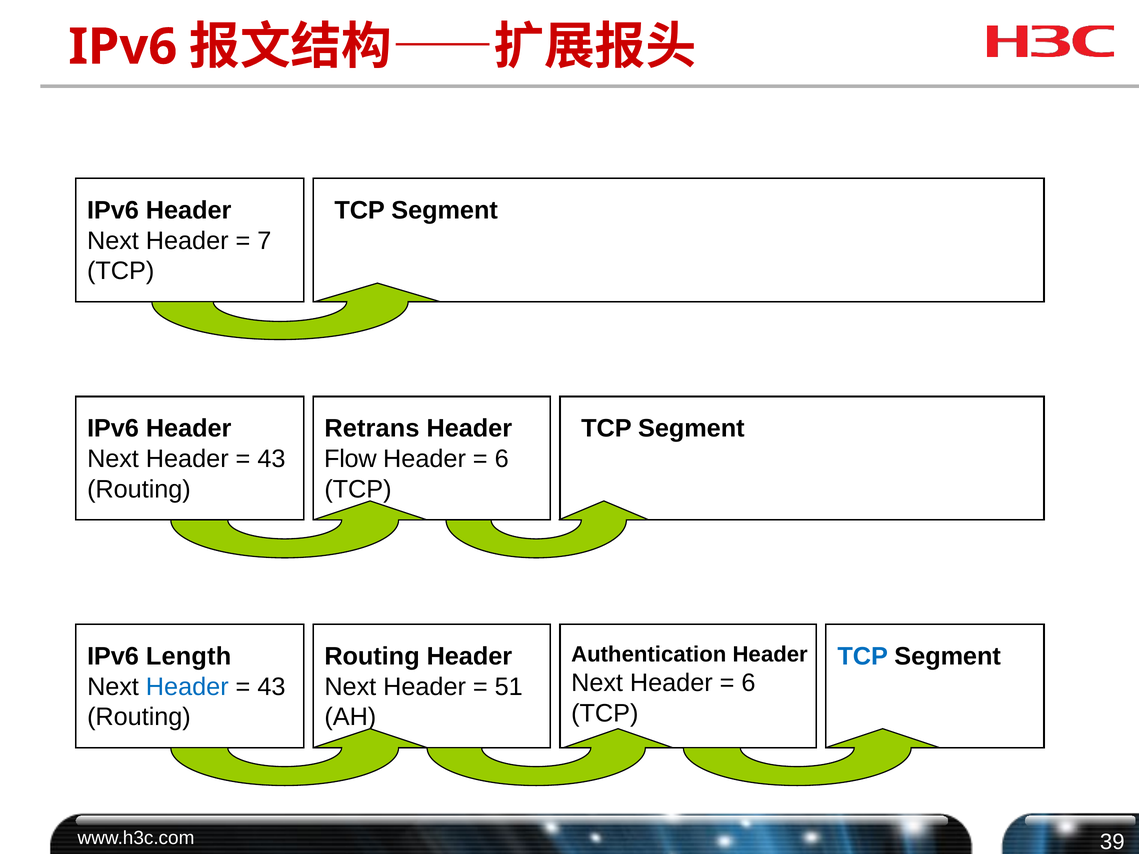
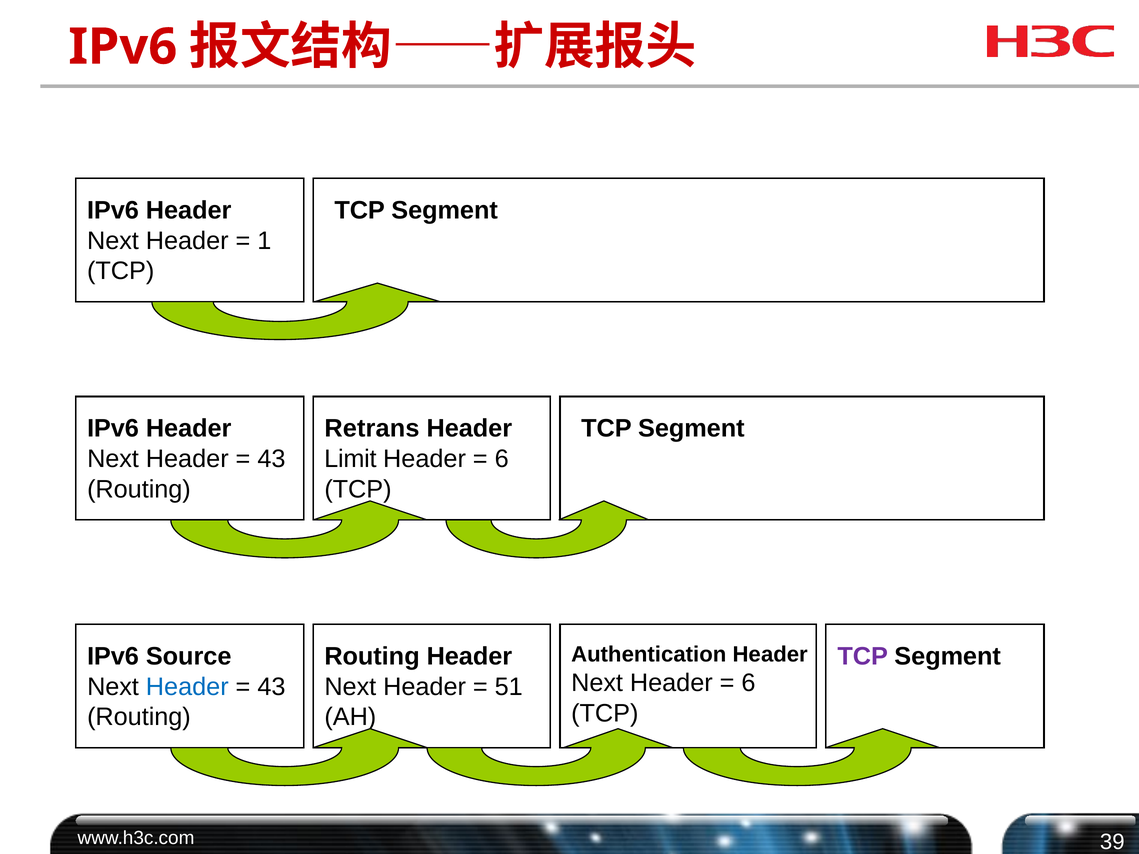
7: 7 -> 1
Flow: Flow -> Limit
Length: Length -> Source
TCP at (863, 657) colour: blue -> purple
